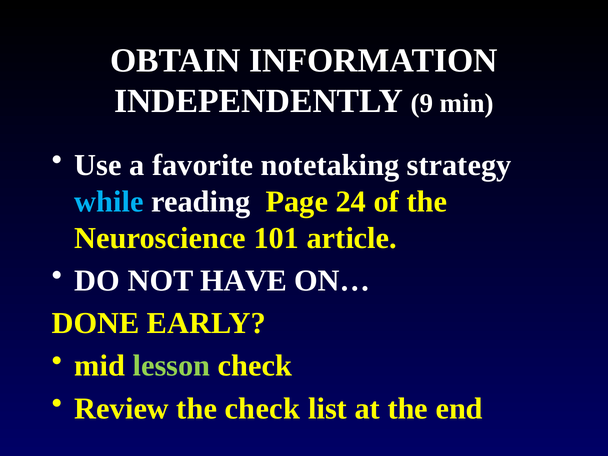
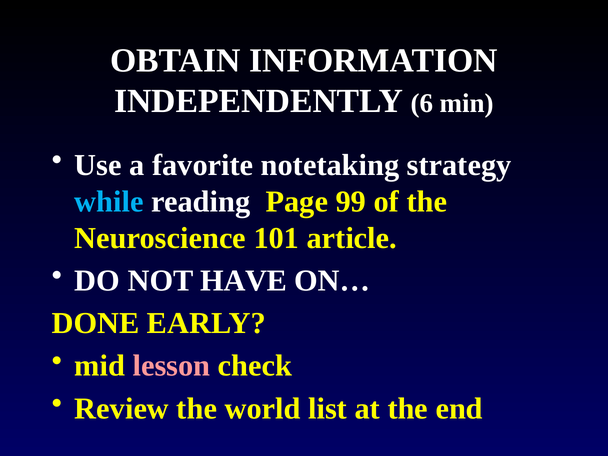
9: 9 -> 6
24: 24 -> 99
lesson colour: light green -> pink
the check: check -> world
